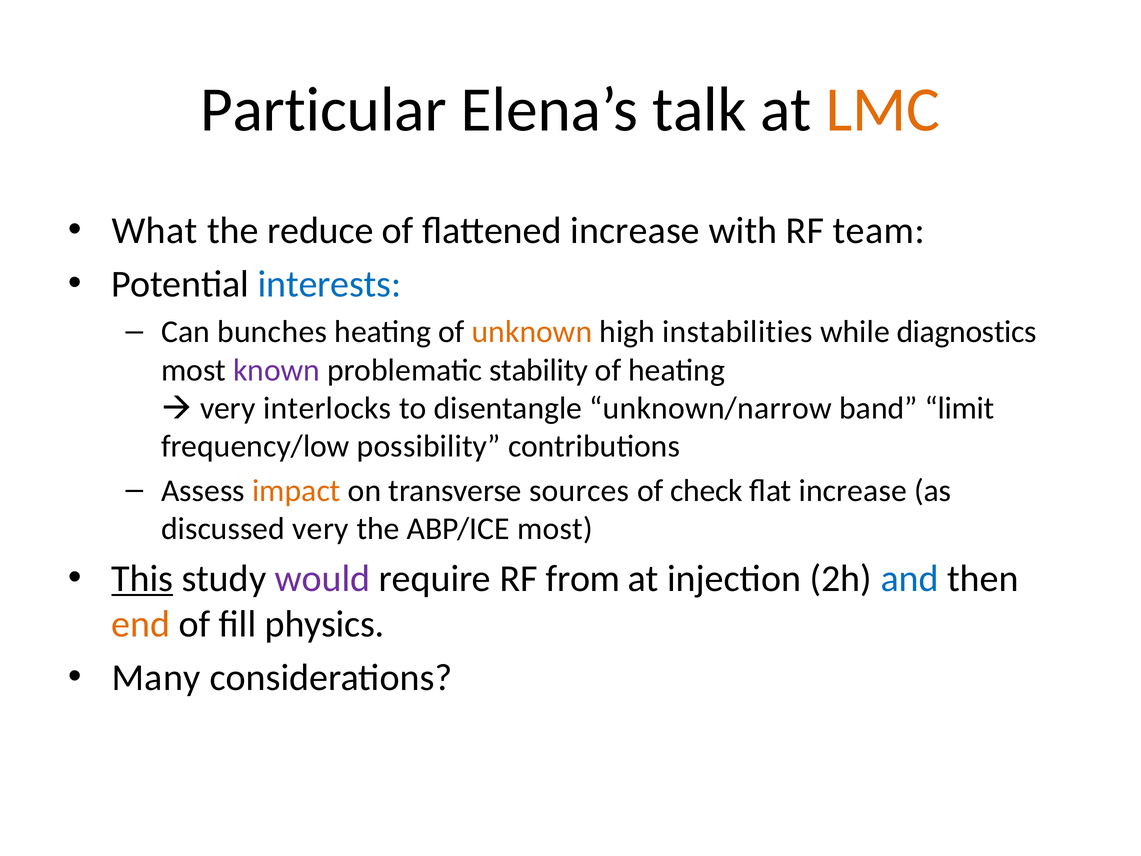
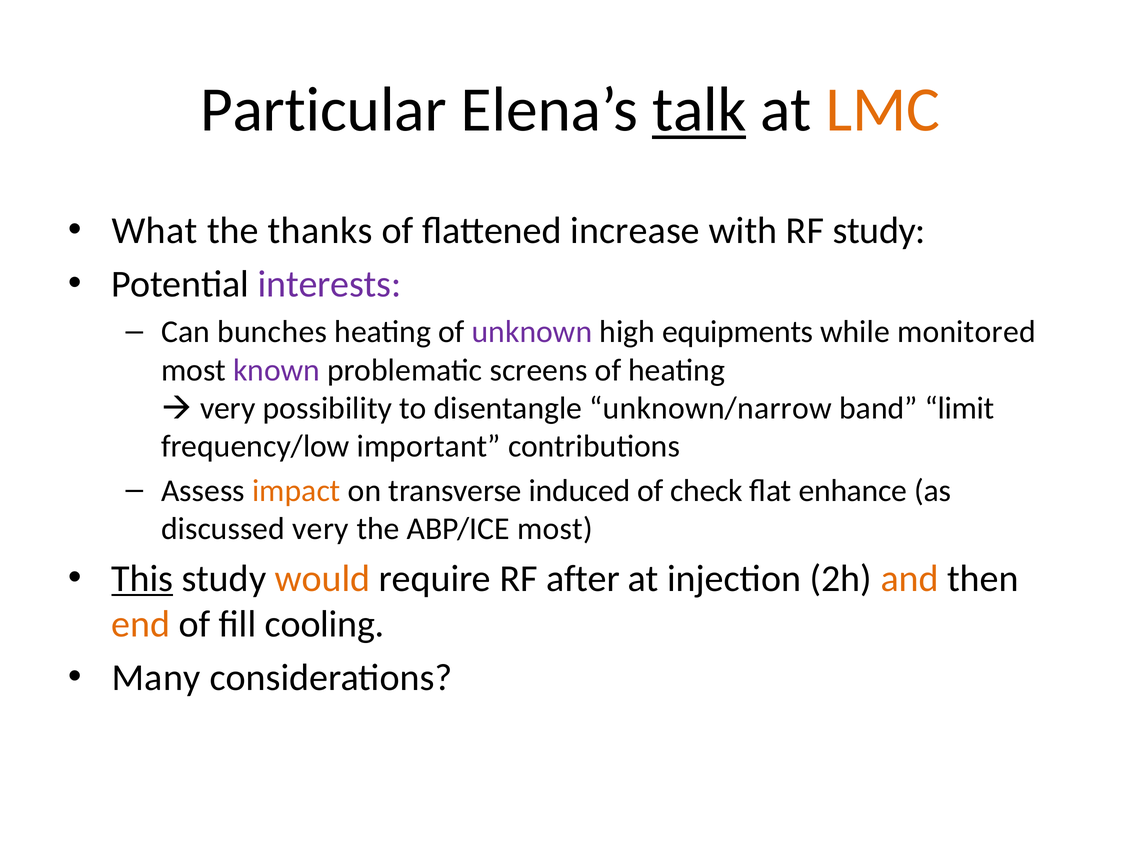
talk underline: none -> present
reduce: reduce -> thanks
RF team: team -> study
interests colour: blue -> purple
unknown colour: orange -> purple
instabilities: instabilities -> equipments
diagnostics: diagnostics -> monitored
stability: stability -> screens
interlocks: interlocks -> possibility
possibility: possibility -> important
sources: sources -> induced
flat increase: increase -> enhance
would colour: purple -> orange
from: from -> after
and colour: blue -> orange
physics: physics -> cooling
